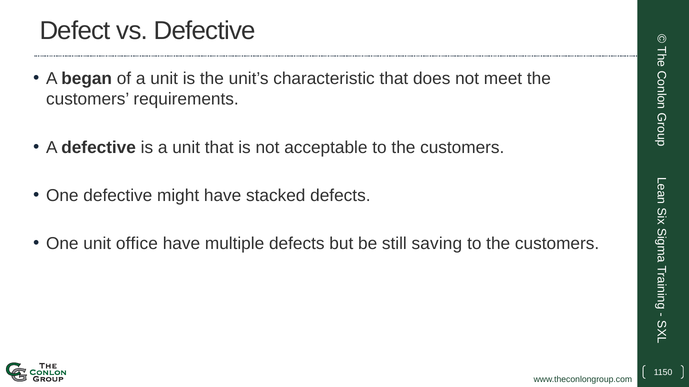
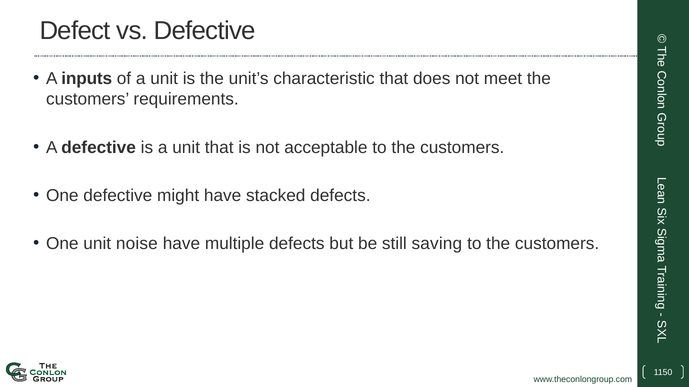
began: began -> inputs
office: office -> noise
